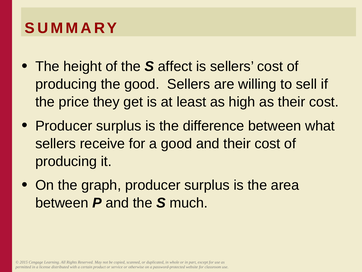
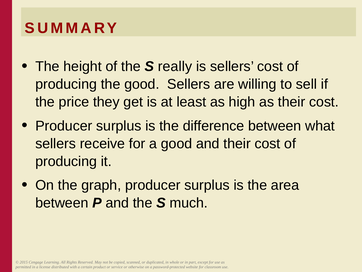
affect: affect -> really
